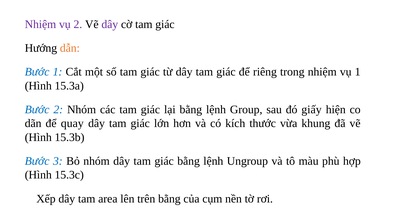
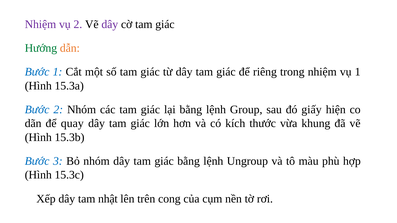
Hướng colour: black -> green
area: area -> nhật
trên bằng: bằng -> cong
